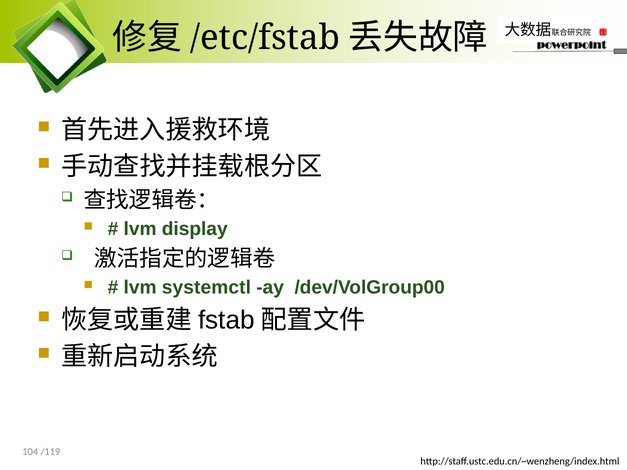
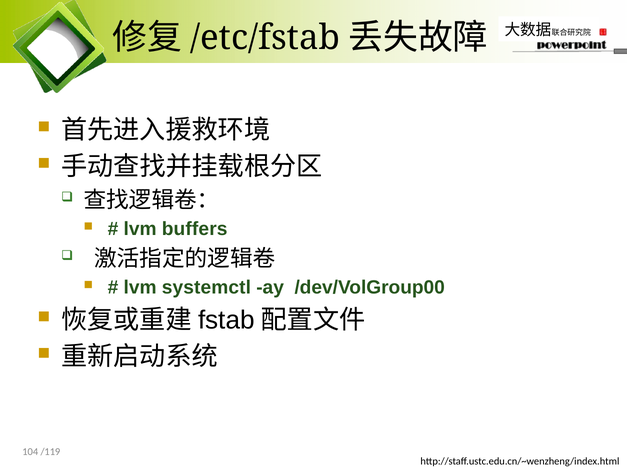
display: display -> buffers
